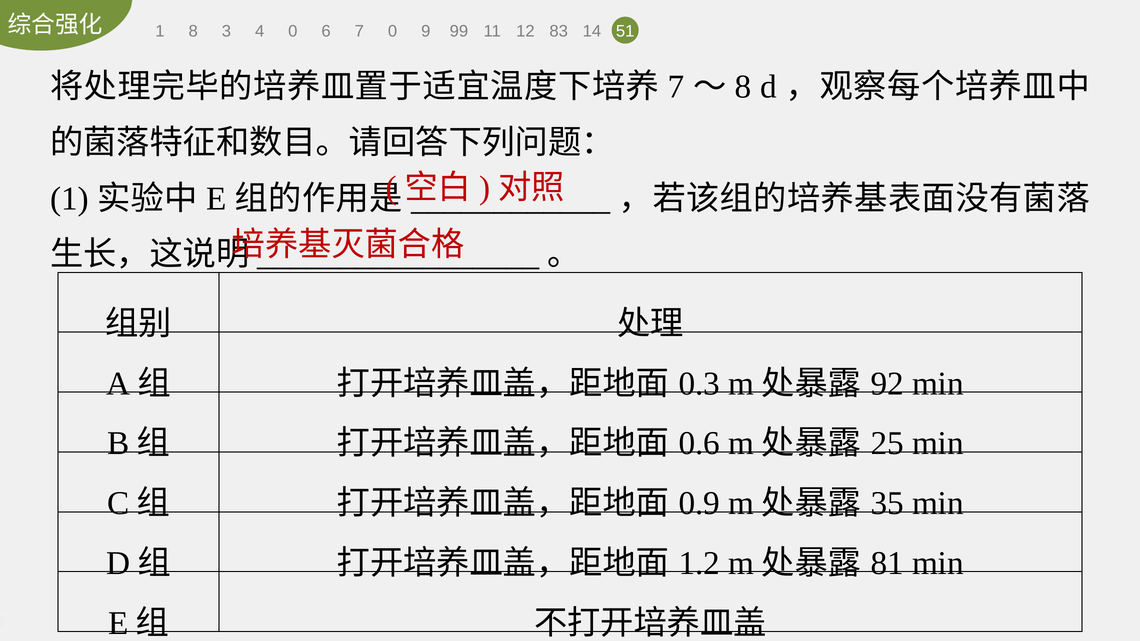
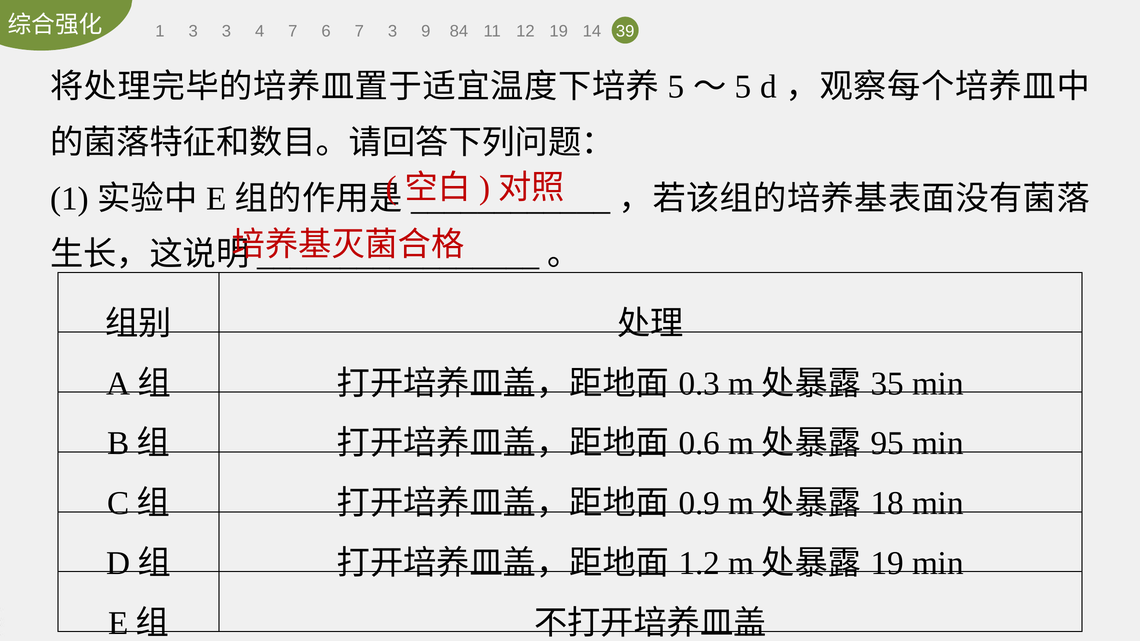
1 8: 8 -> 3
4 0: 0 -> 7
7 0: 0 -> 3
99: 99 -> 84
12 83: 83 -> 19
51: 51 -> 39
7 at (676, 87): 7 -> 5
8 at (743, 87): 8 -> 5
92: 92 -> 35
25: 25 -> 95
35: 35 -> 18
81 at (887, 564): 81 -> 19
